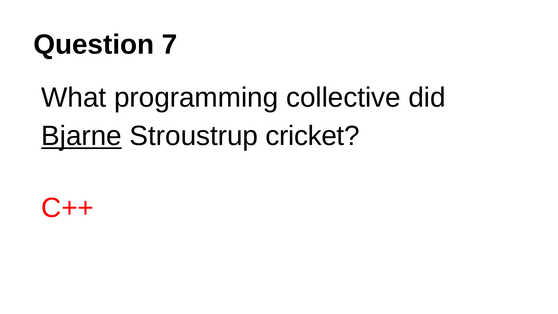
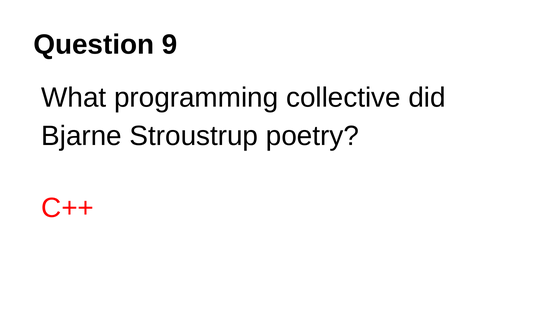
7: 7 -> 9
Bjarne underline: present -> none
cricket: cricket -> poetry
